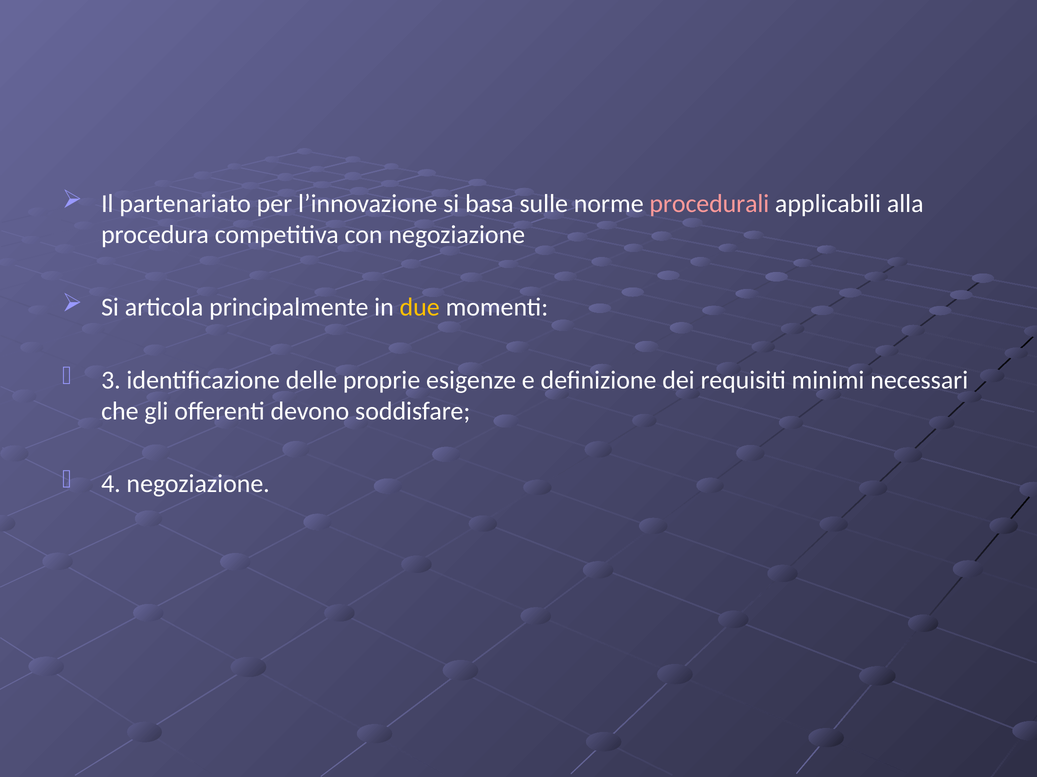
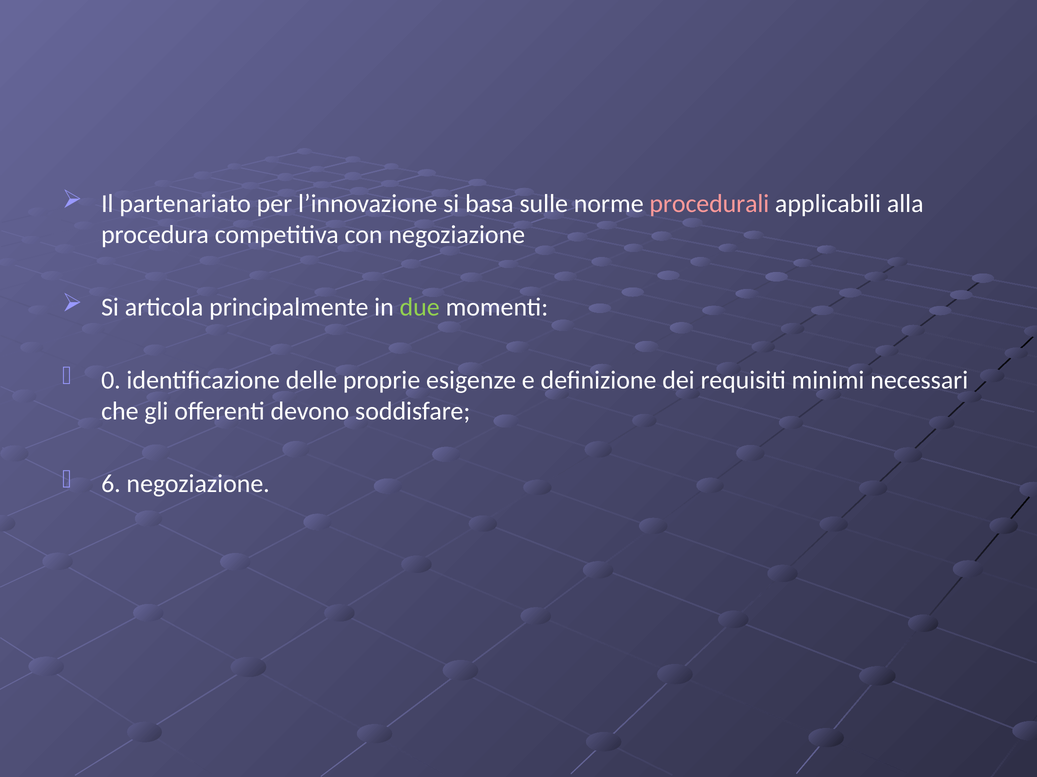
due colour: yellow -> light green
3: 3 -> 0
4: 4 -> 6
